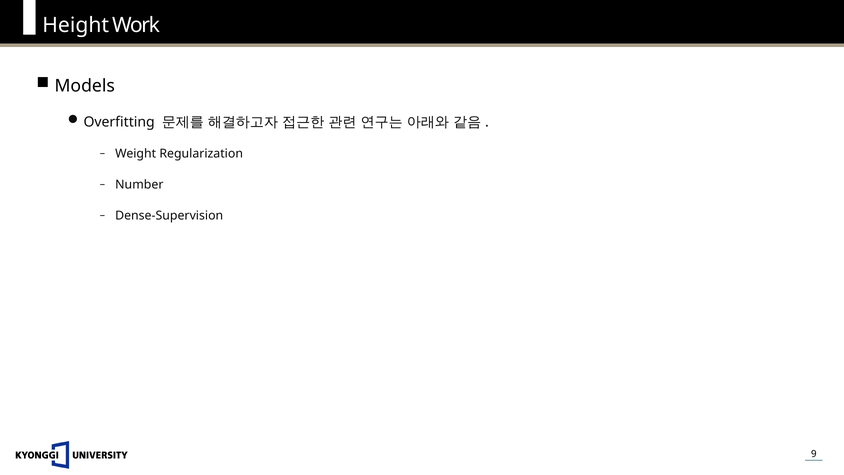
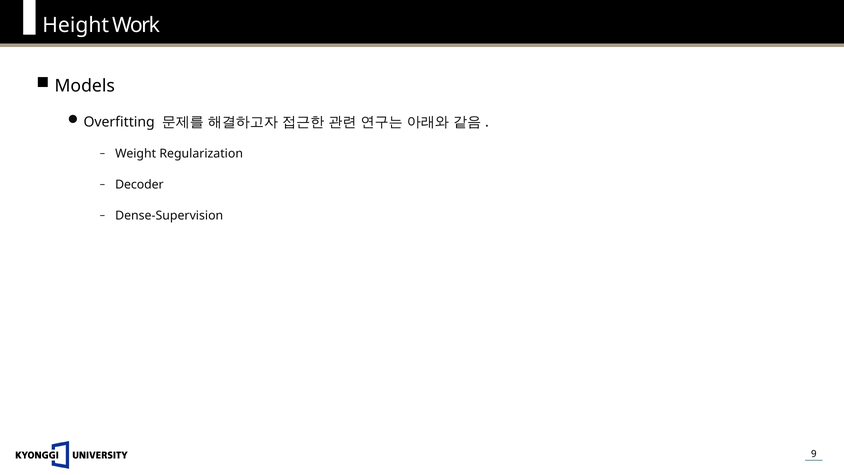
Number: Number -> Decoder
